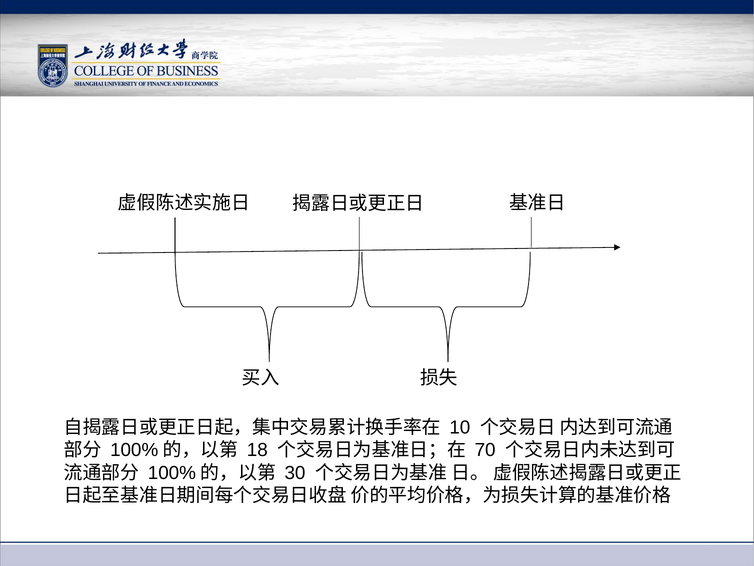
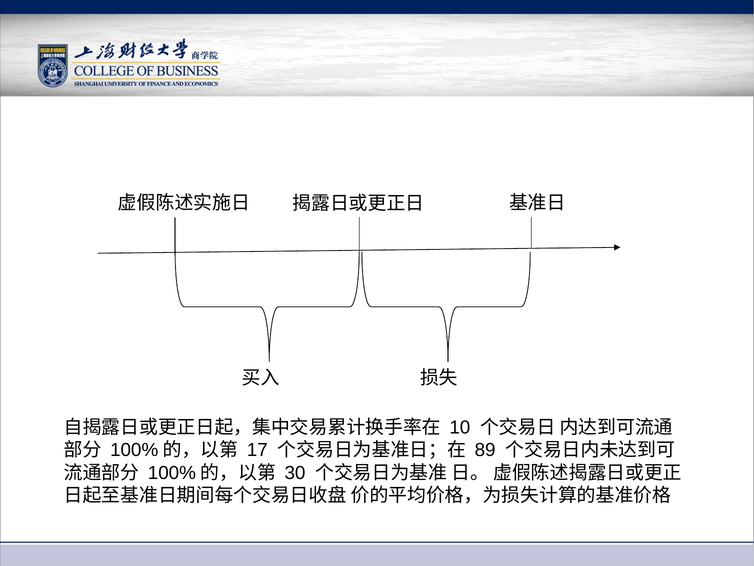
18: 18 -> 17
70: 70 -> 89
